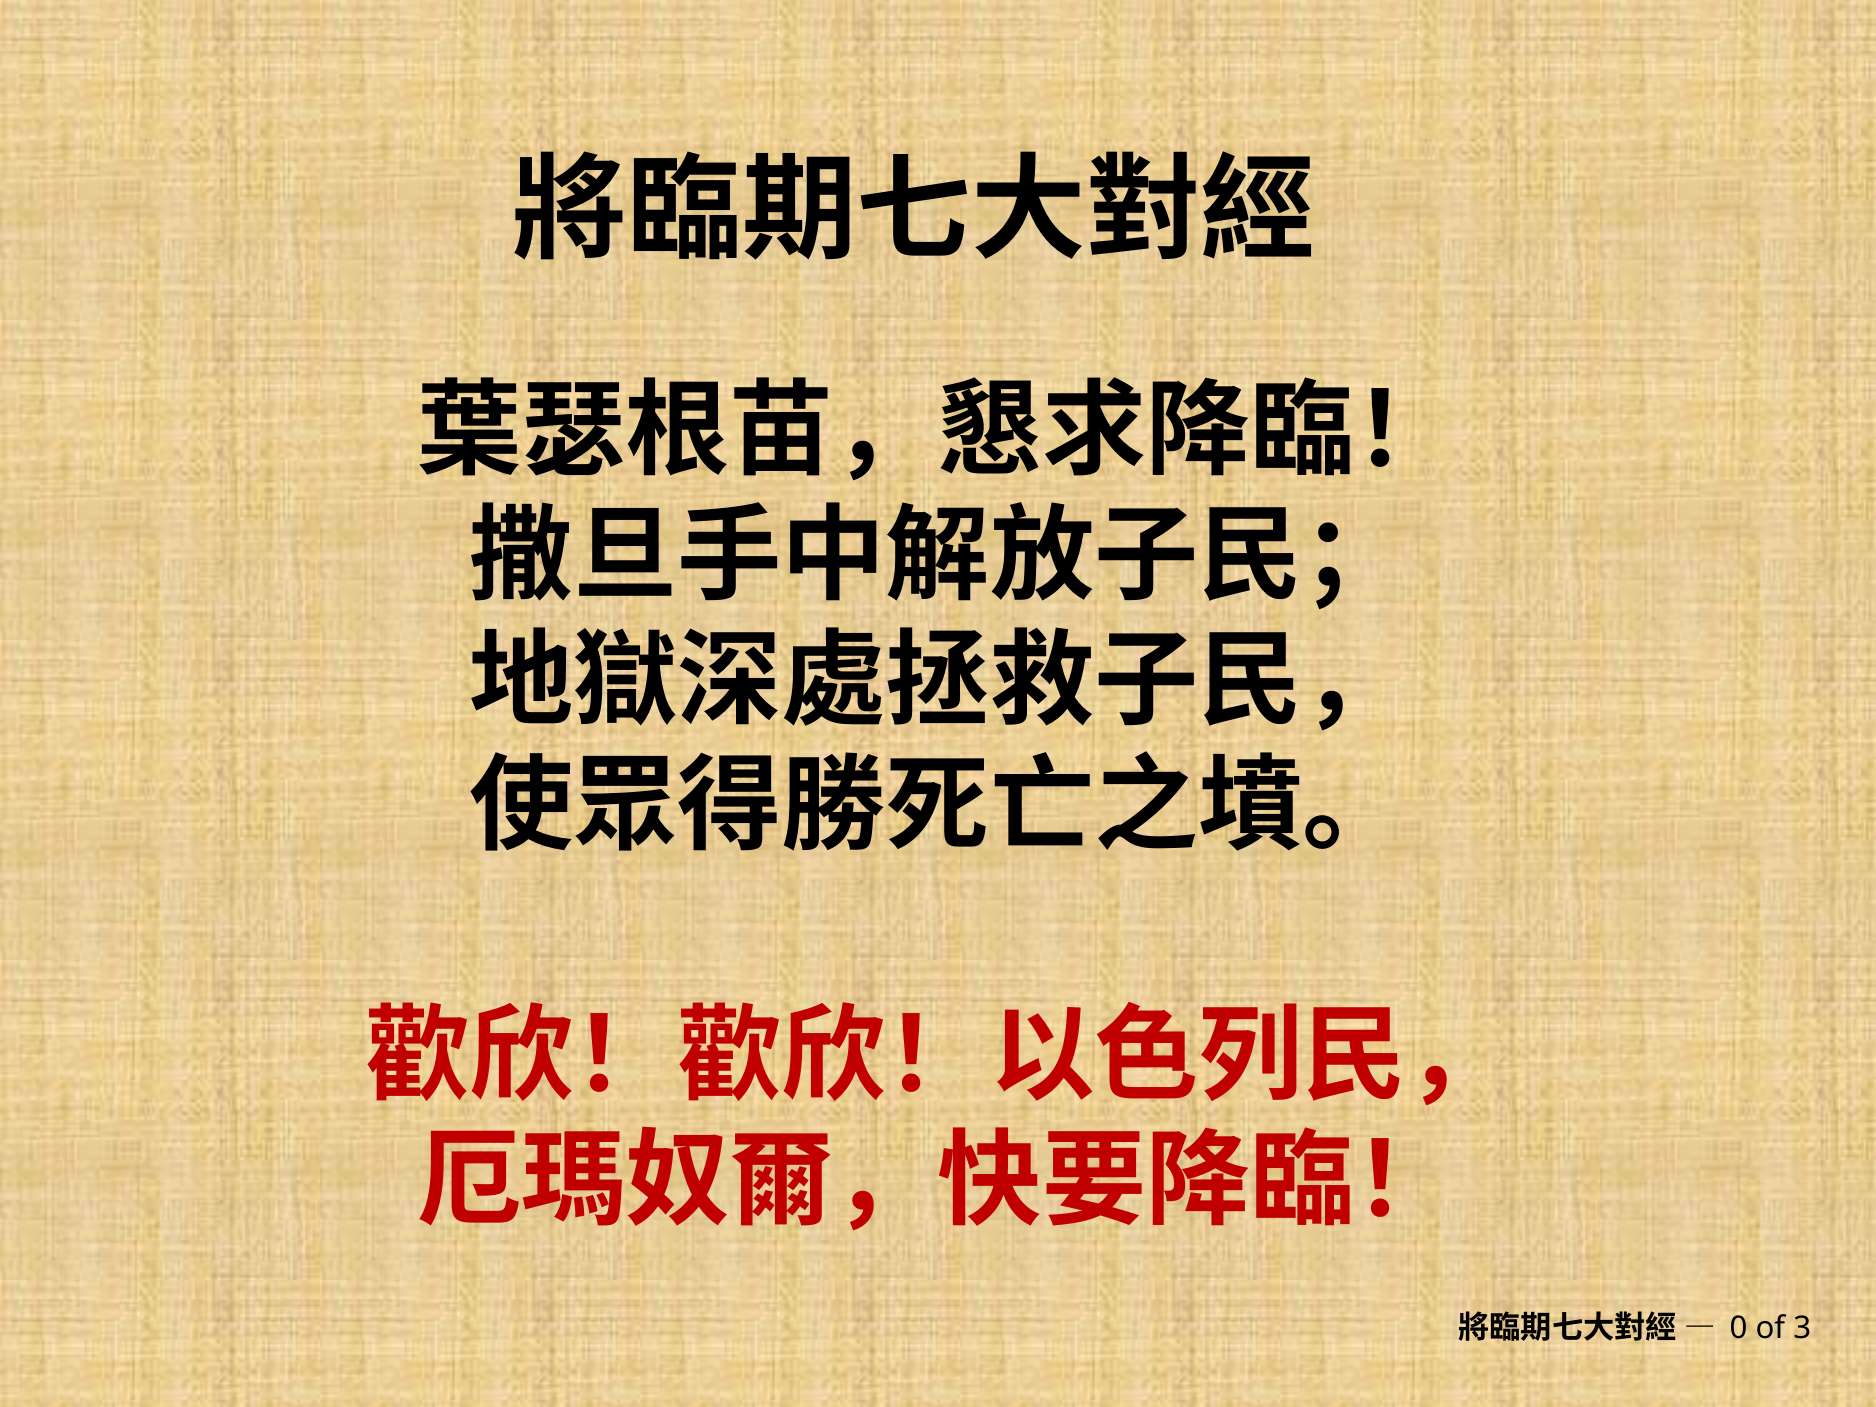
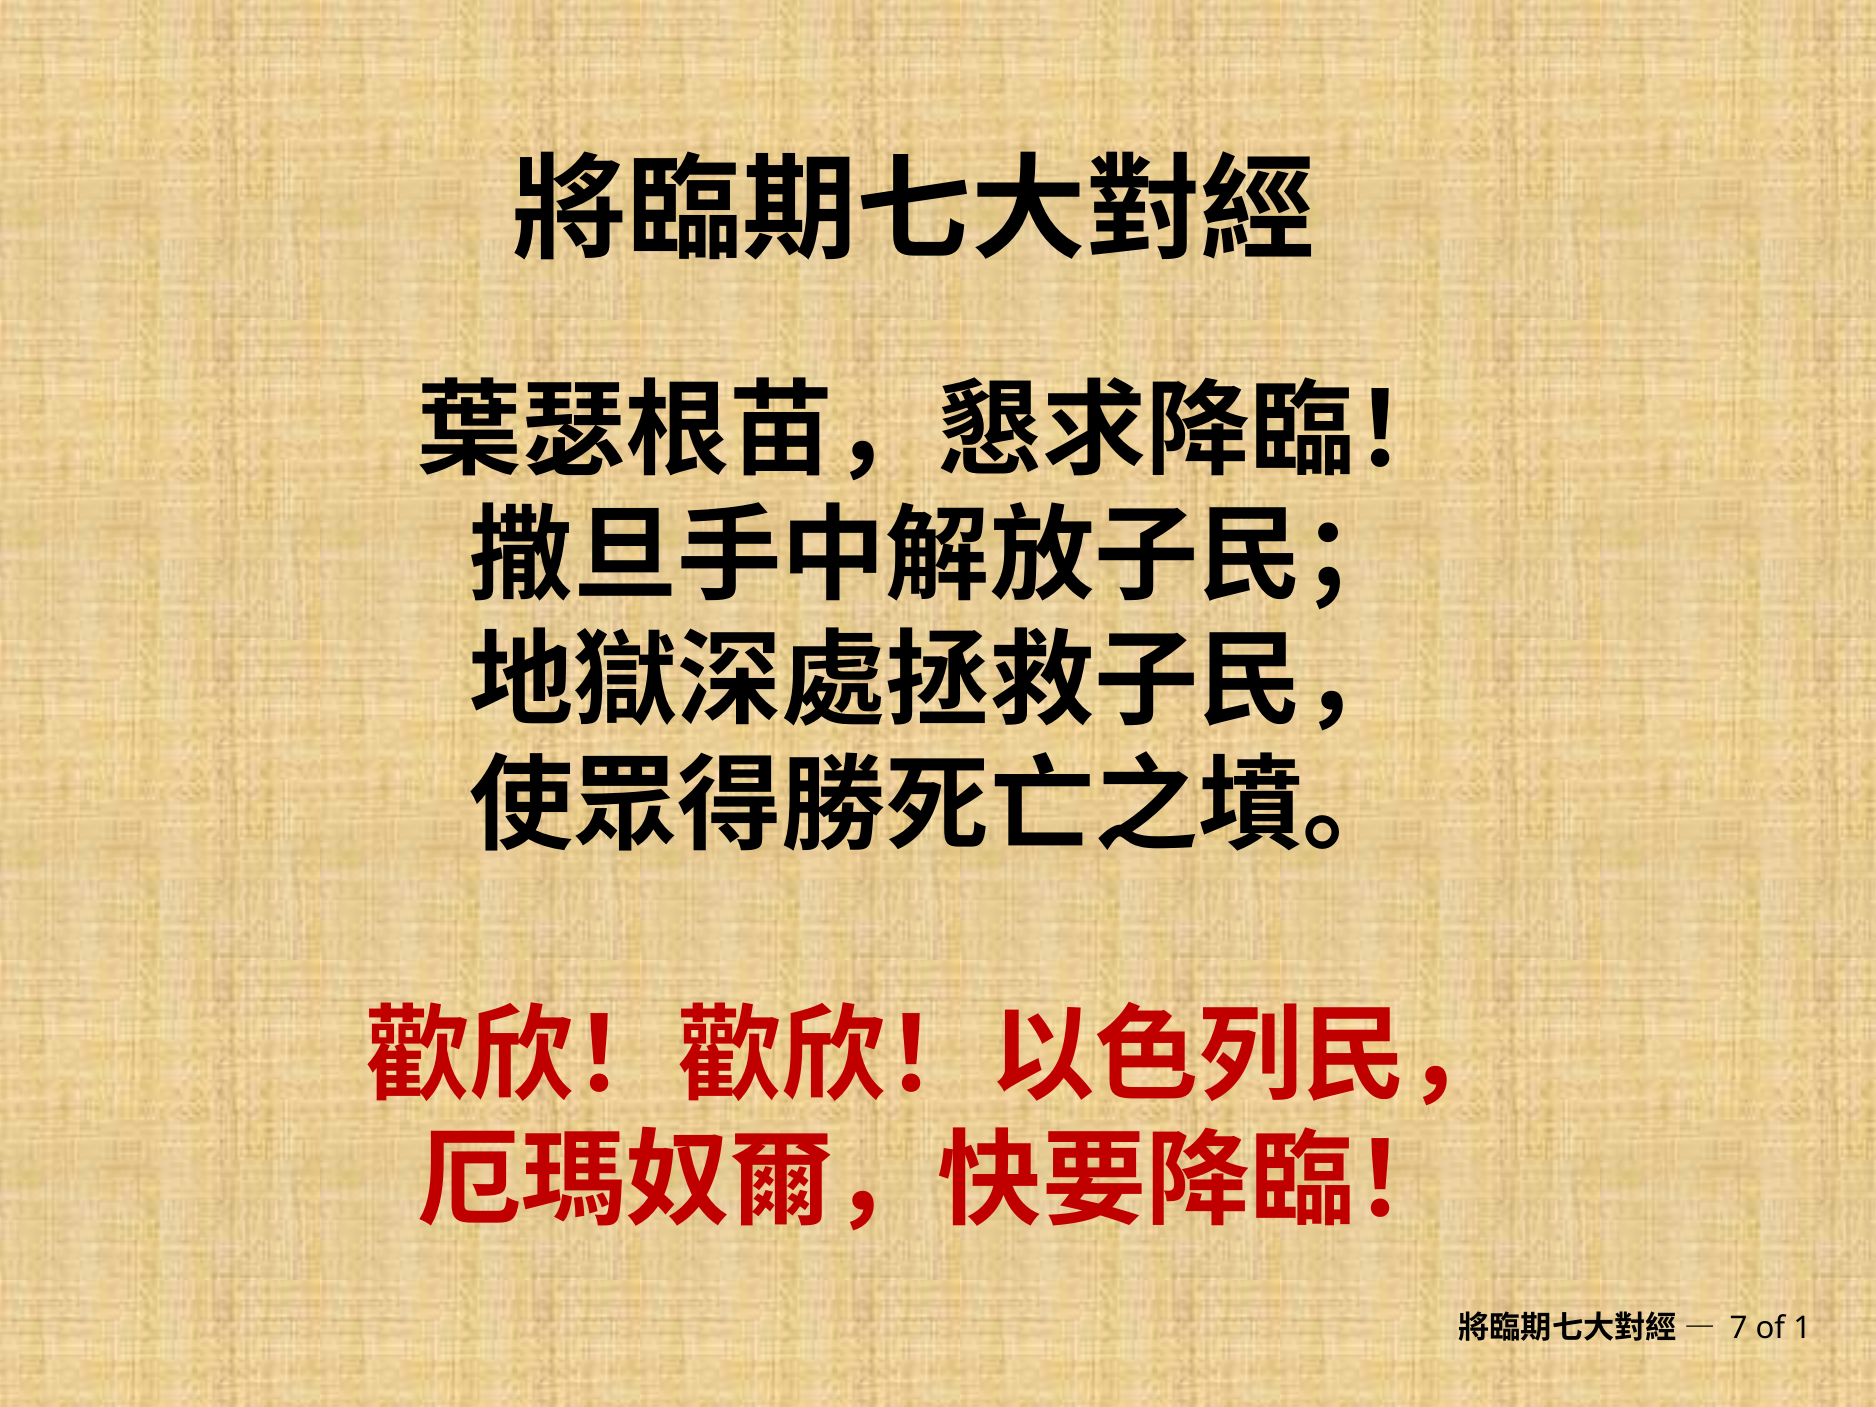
0: 0 -> 7
3: 3 -> 1
